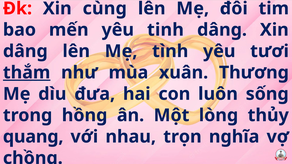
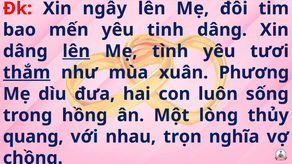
cùng: cùng -> ngây
lên at (76, 51) underline: none -> present
Thương: Thương -> Phương
